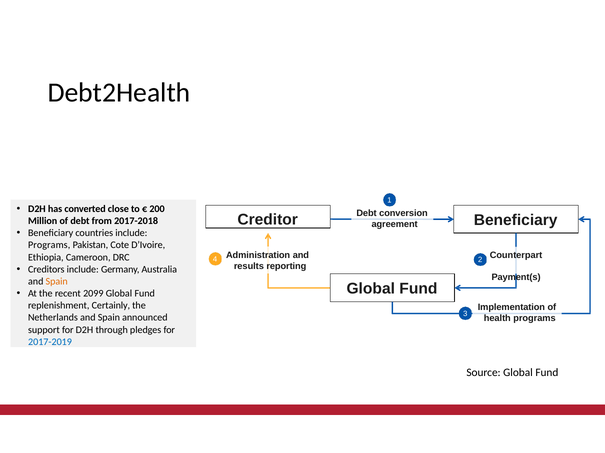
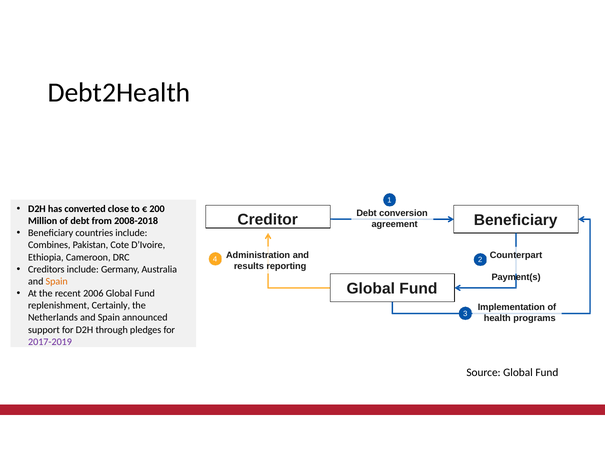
2017-2018: 2017-2018 -> 2008-2018
Programs at (49, 246): Programs -> Combines
2099: 2099 -> 2006
2017-2019 colour: blue -> purple
